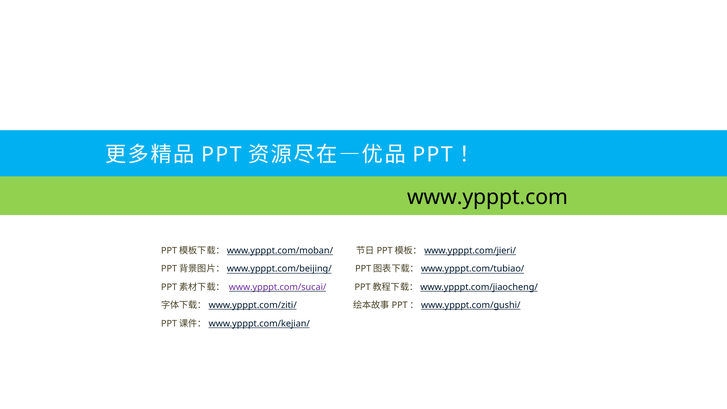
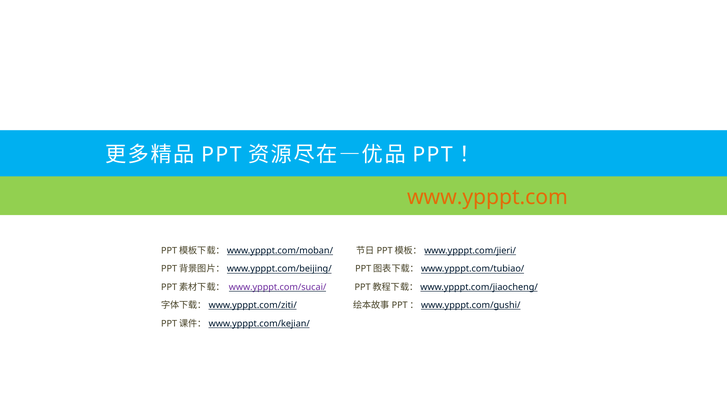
www.ypppt.com colour: black -> orange
